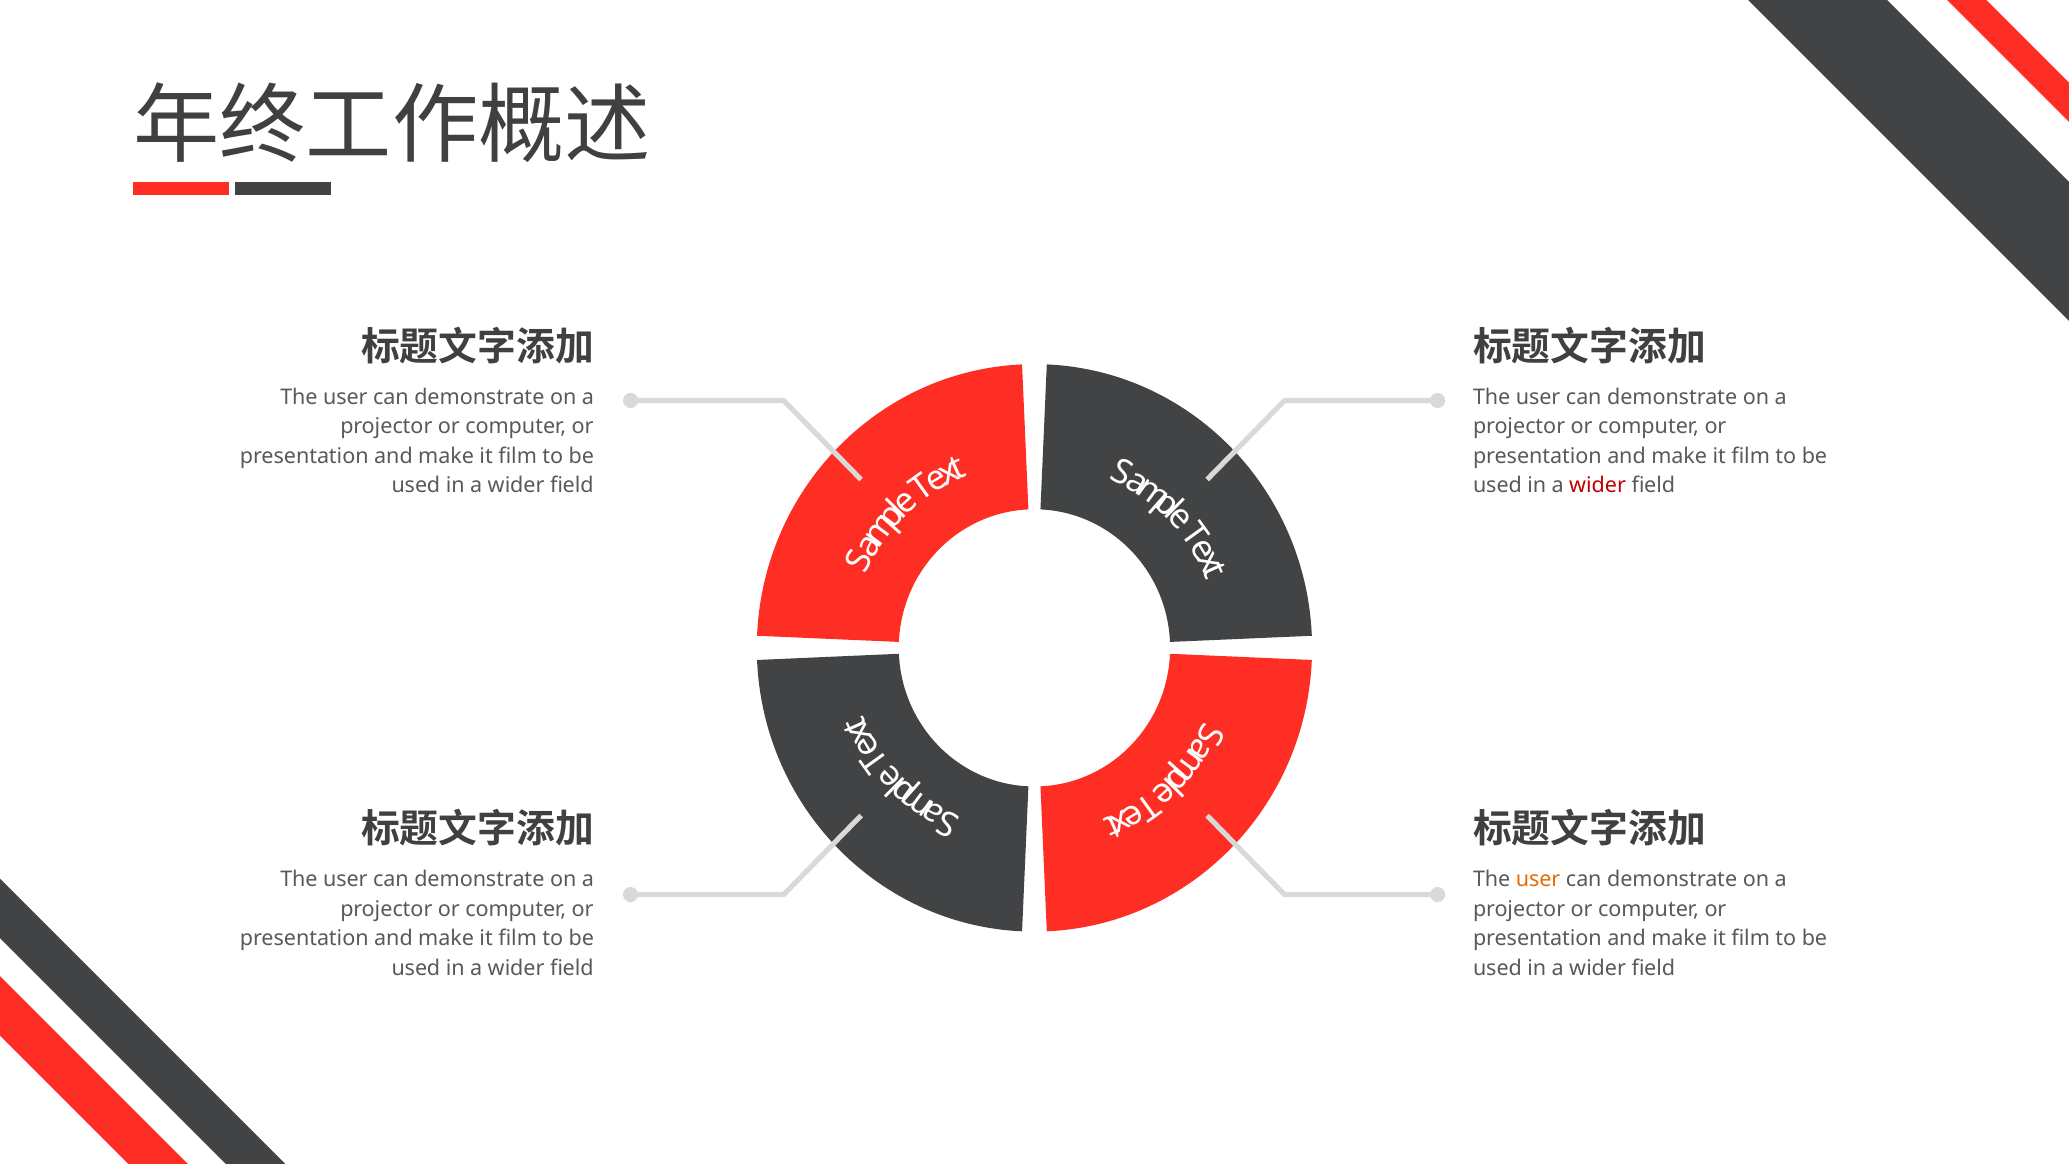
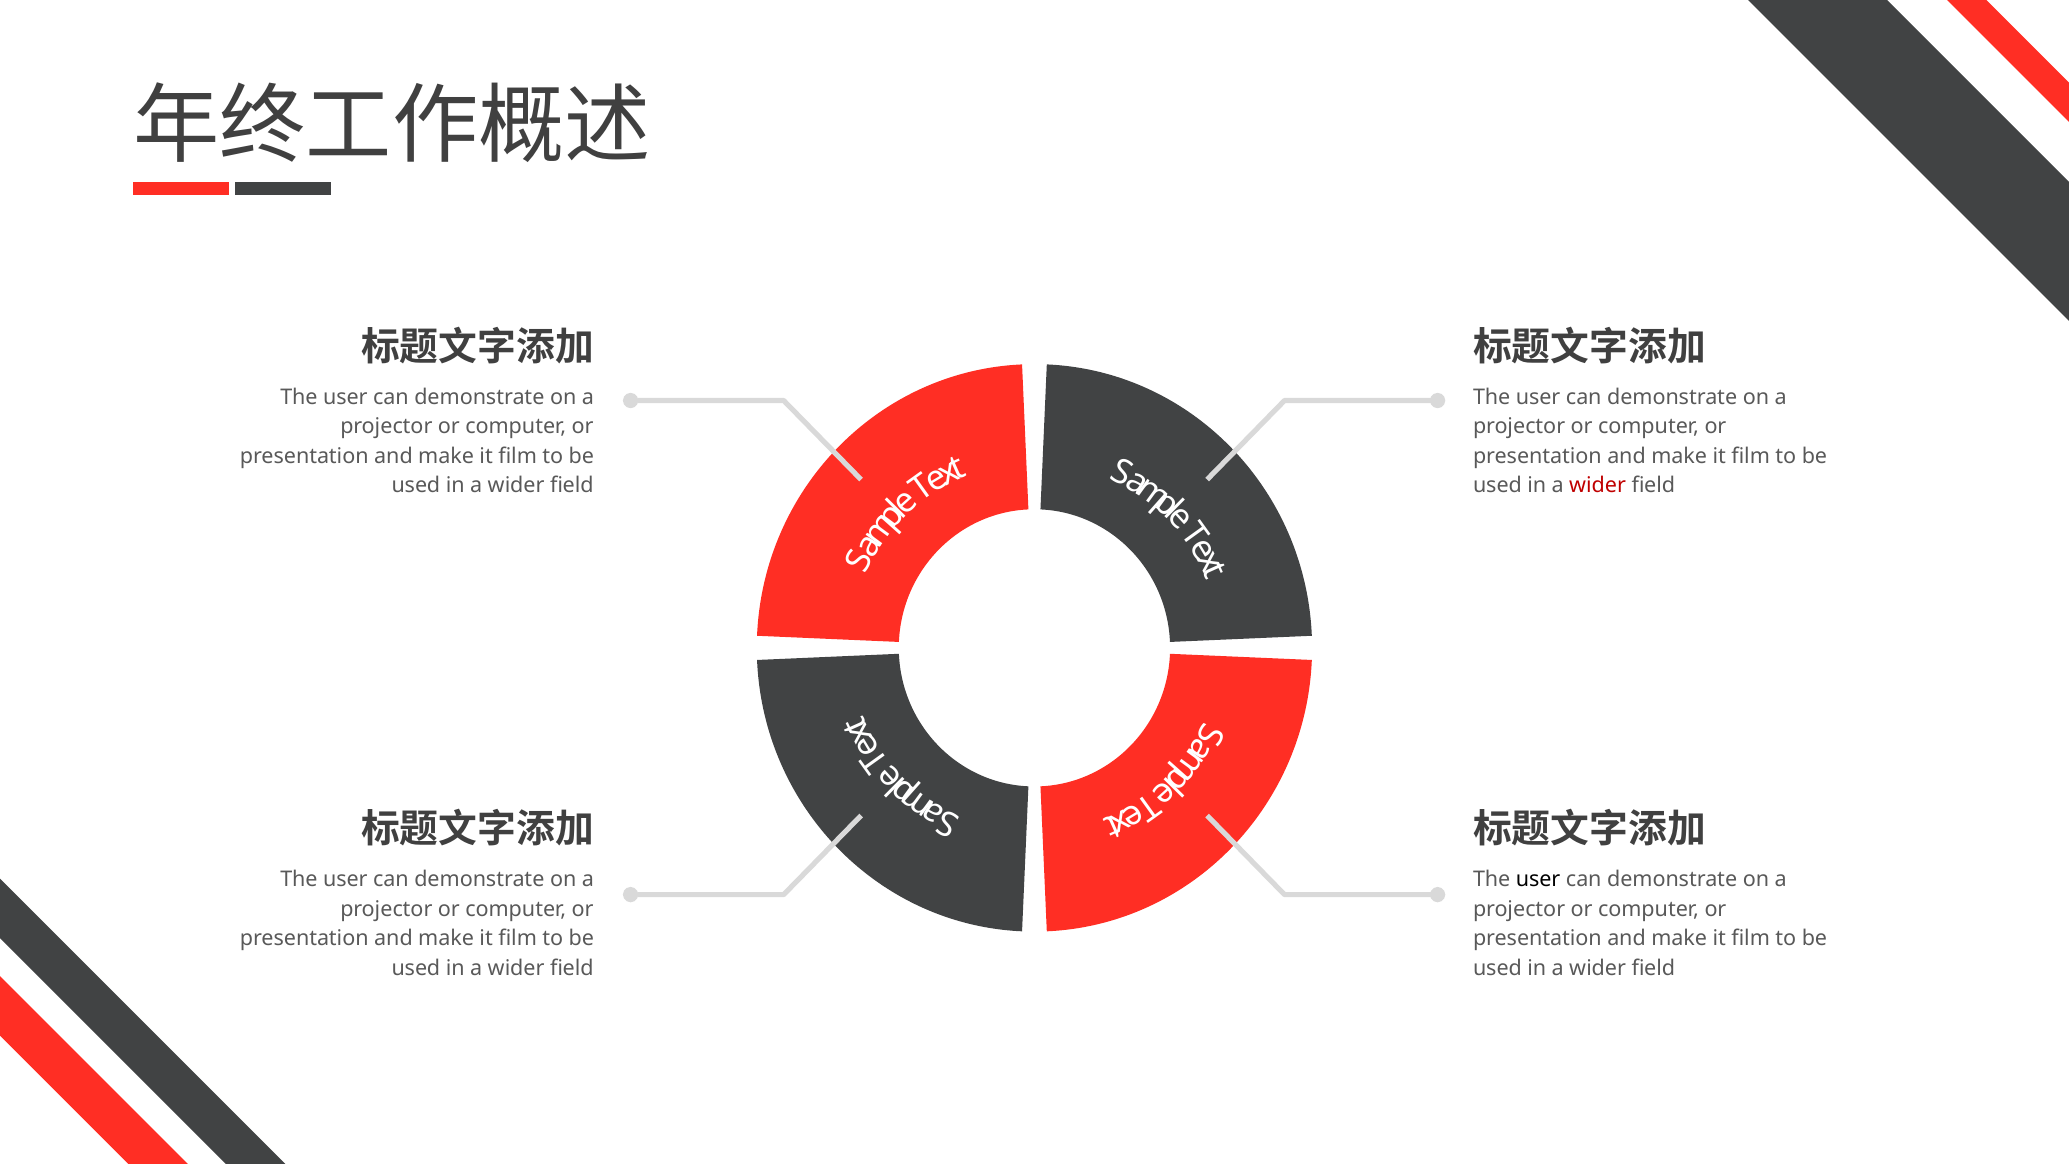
user at (1538, 879) colour: orange -> black
